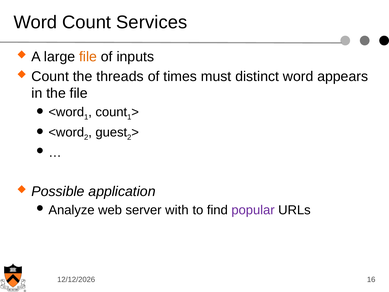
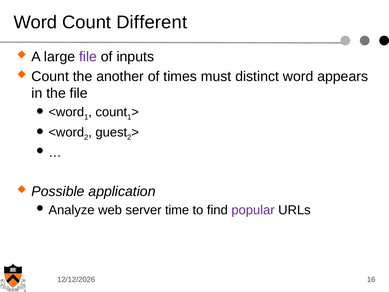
Services: Services -> Different
file at (88, 57) colour: orange -> purple
threads: threads -> another
with: with -> time
